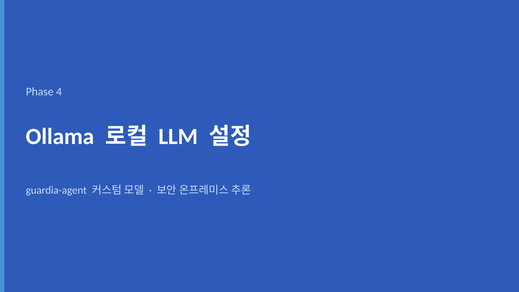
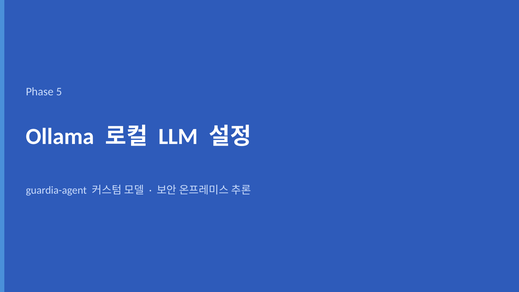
4: 4 -> 5
